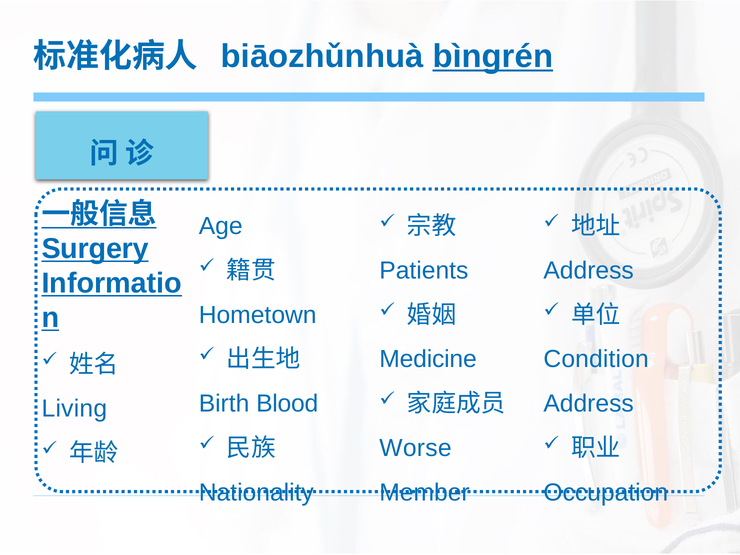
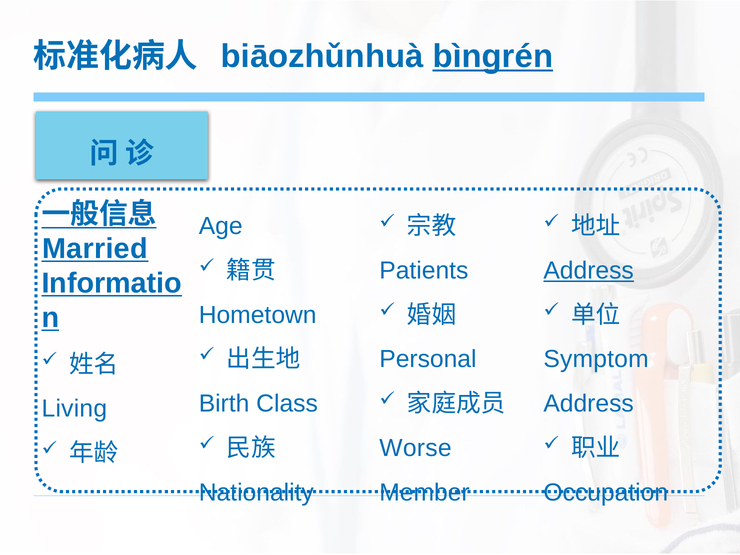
Surgery: Surgery -> Married
Address at (589, 271) underline: none -> present
Medicine: Medicine -> Personal
Condition: Condition -> Symptom
Blood: Blood -> Class
